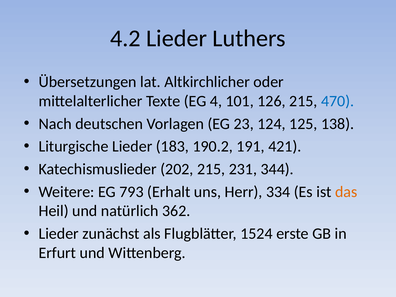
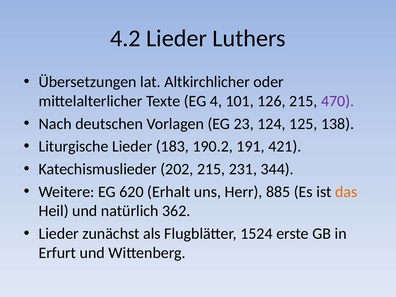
470 colour: blue -> purple
793: 793 -> 620
334: 334 -> 885
